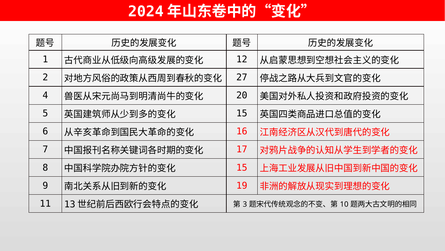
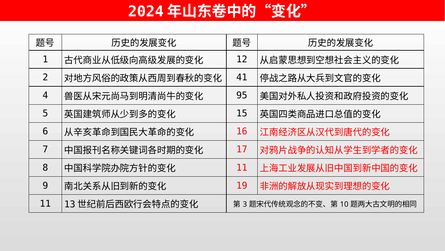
27: 27 -> 41
20: 20 -> 95
15 at (242, 167): 15 -> 11
